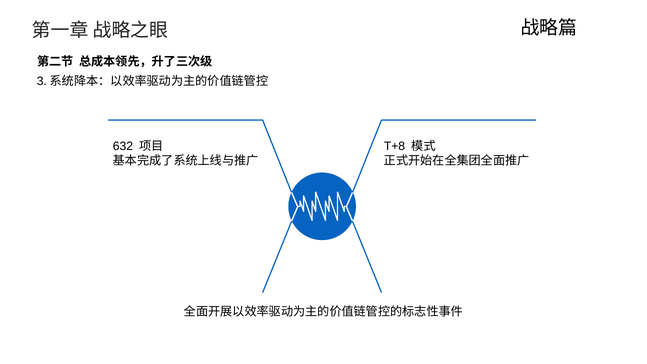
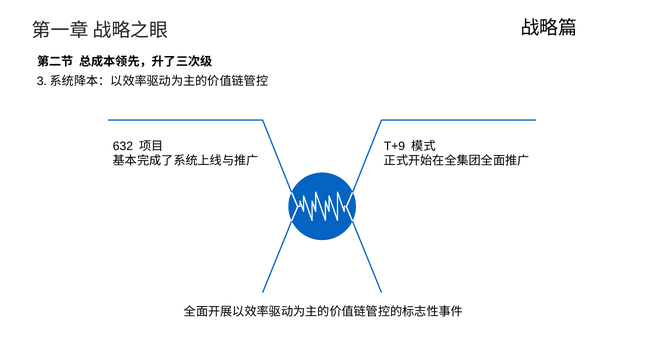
T+8: T+8 -> T+9
